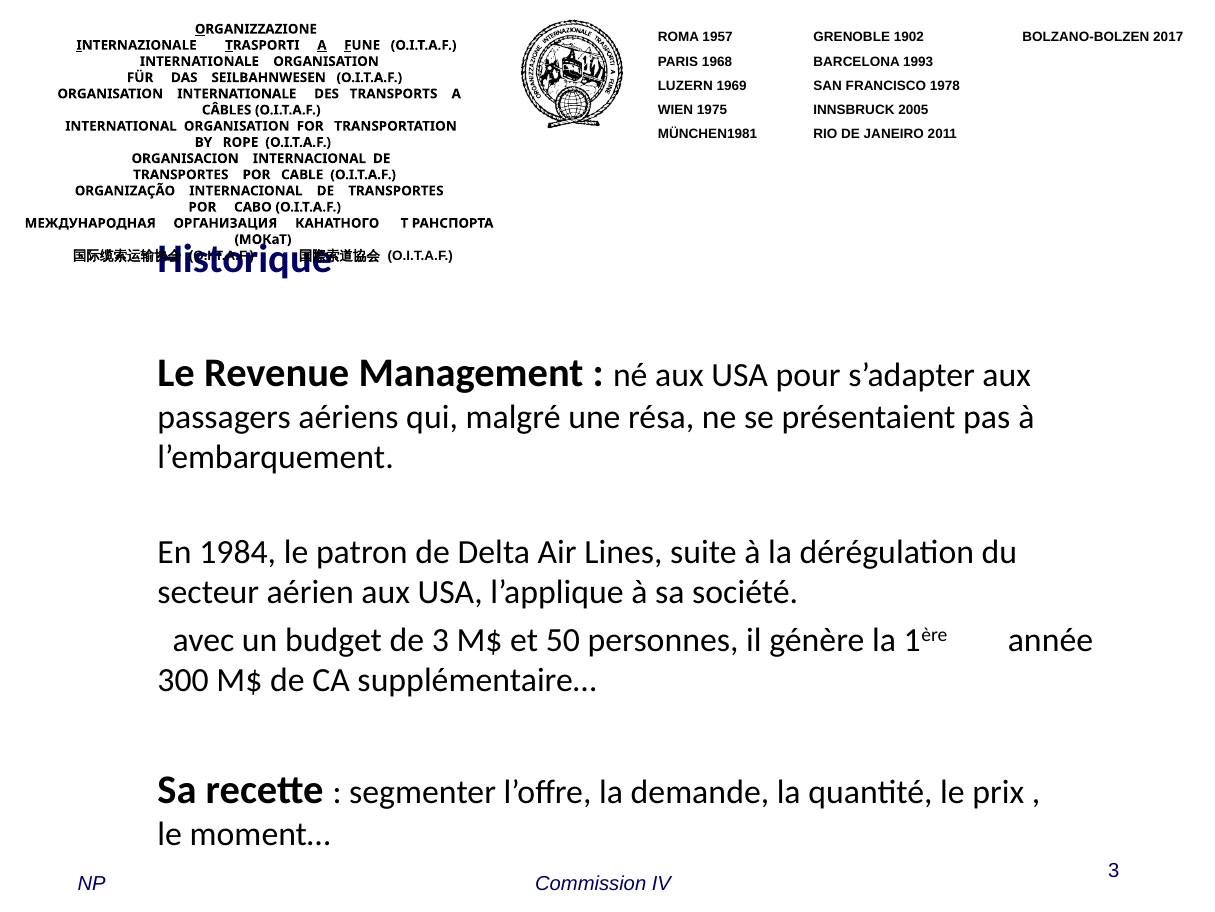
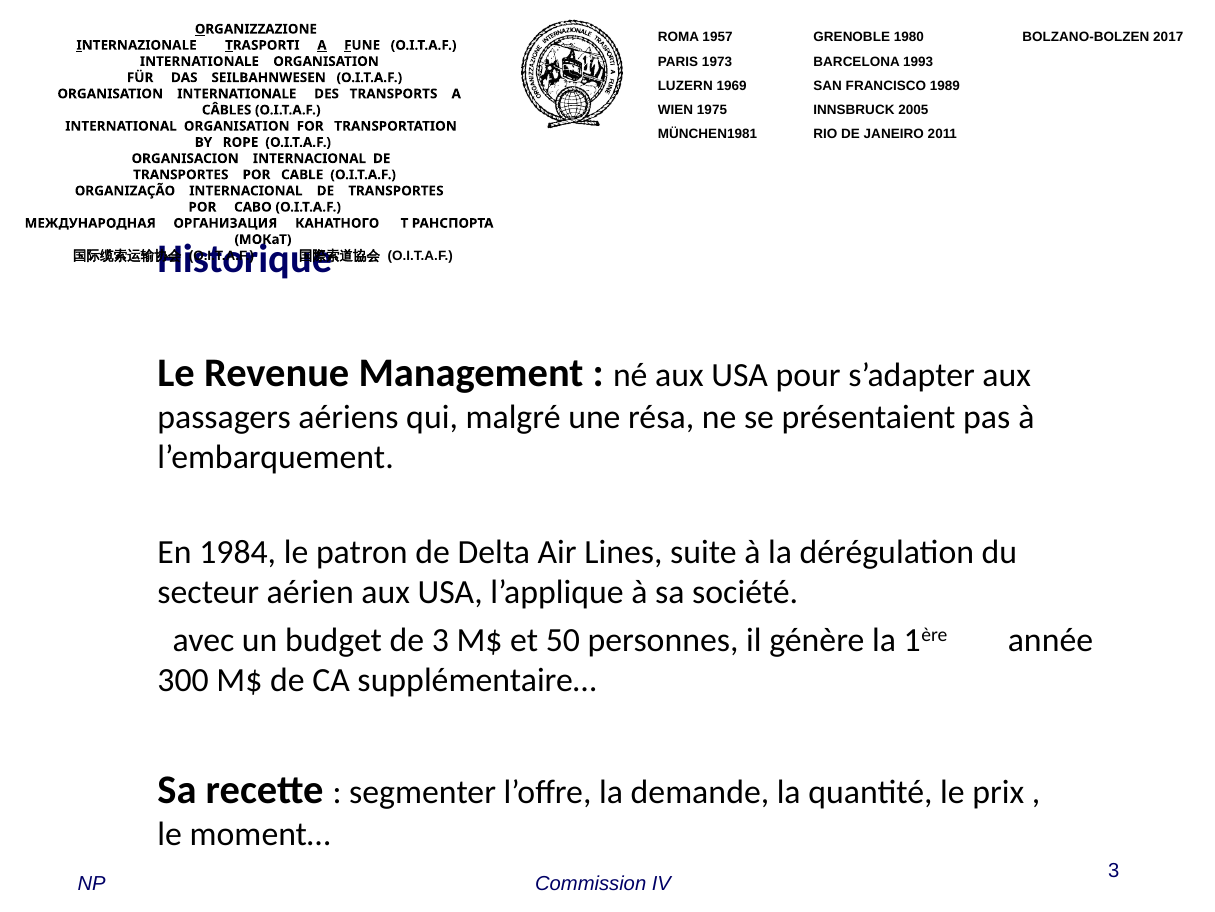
1902: 1902 -> 1980
1968: 1968 -> 1973
1978: 1978 -> 1989
